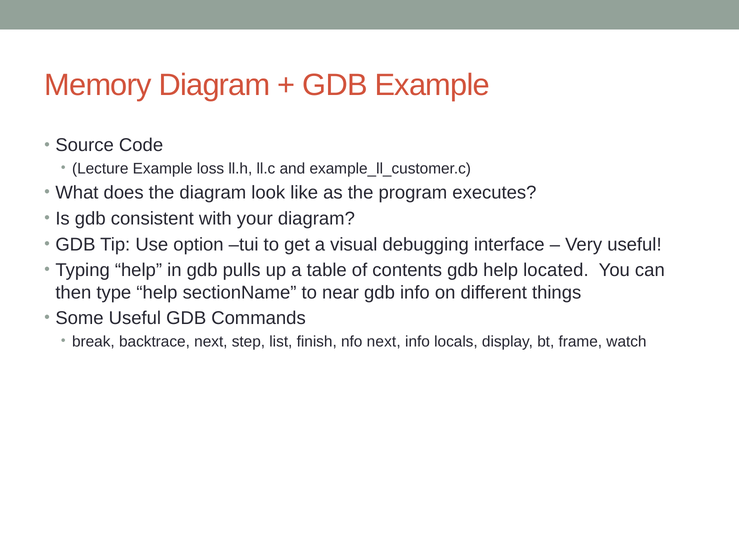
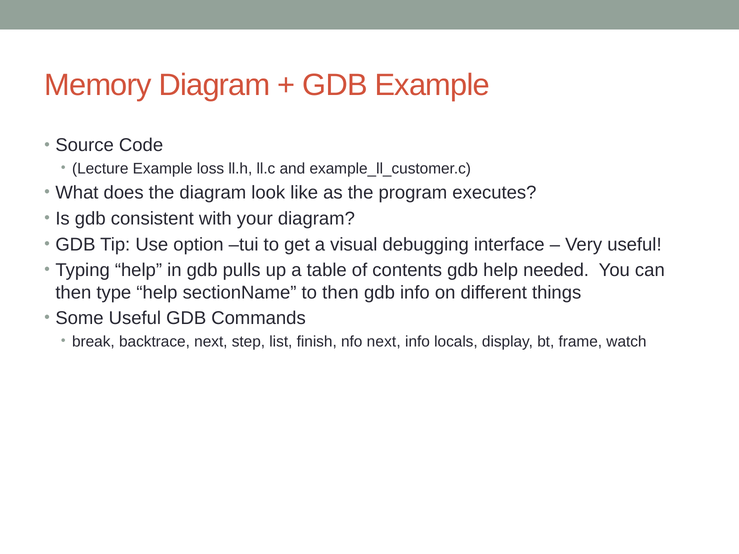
located: located -> needed
to near: near -> then
